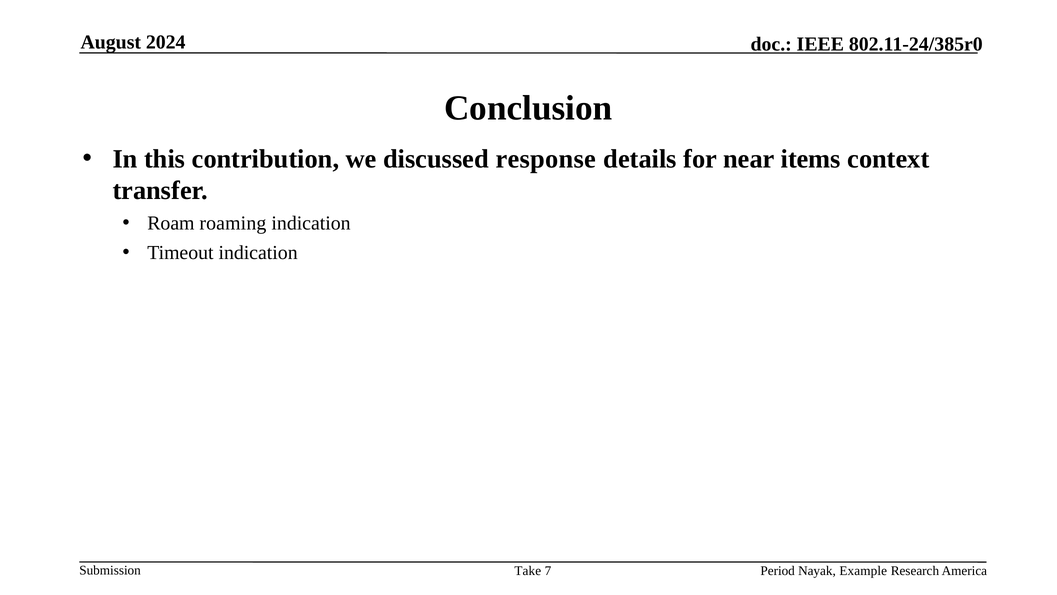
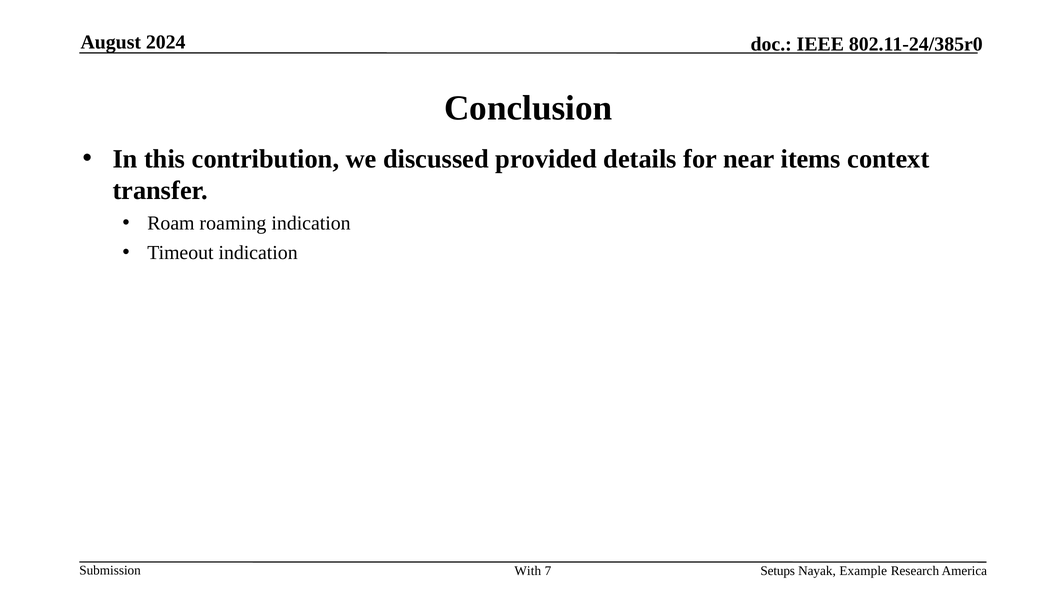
response: response -> provided
Take: Take -> With
Period: Period -> Setups
